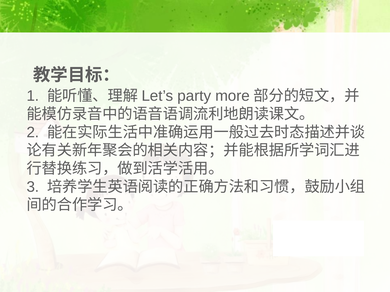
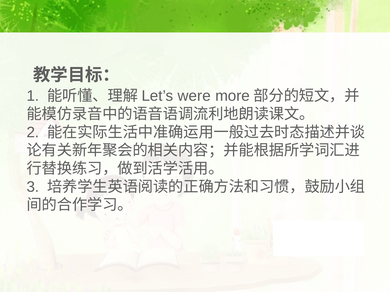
party: party -> were
